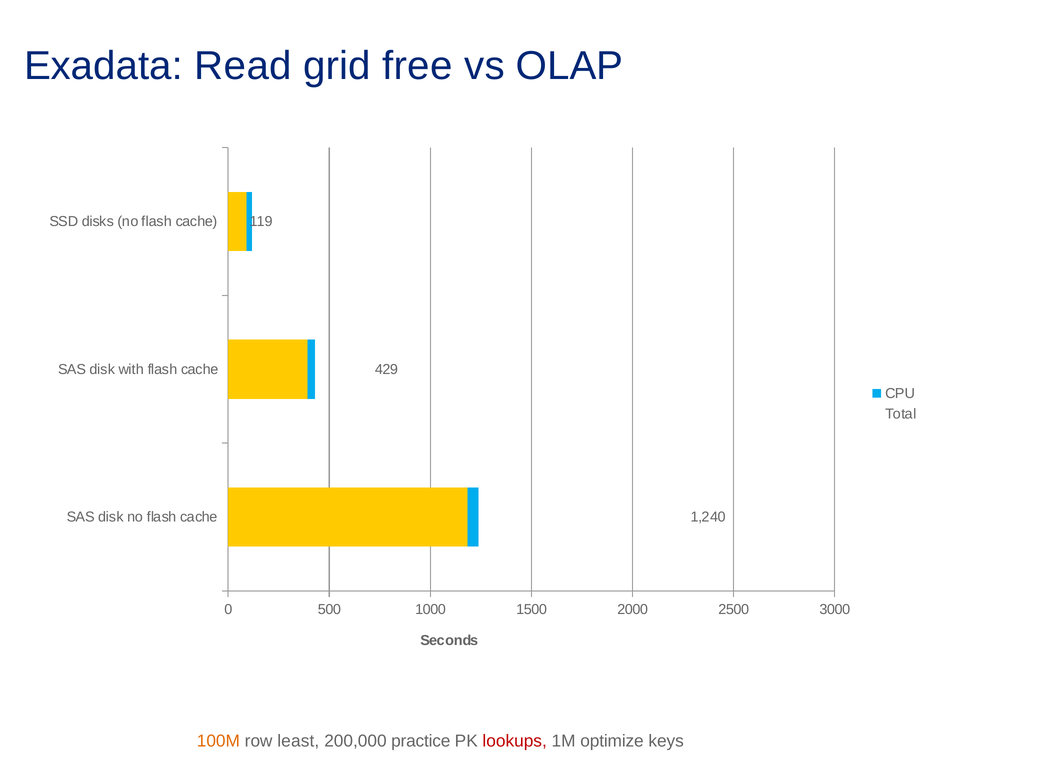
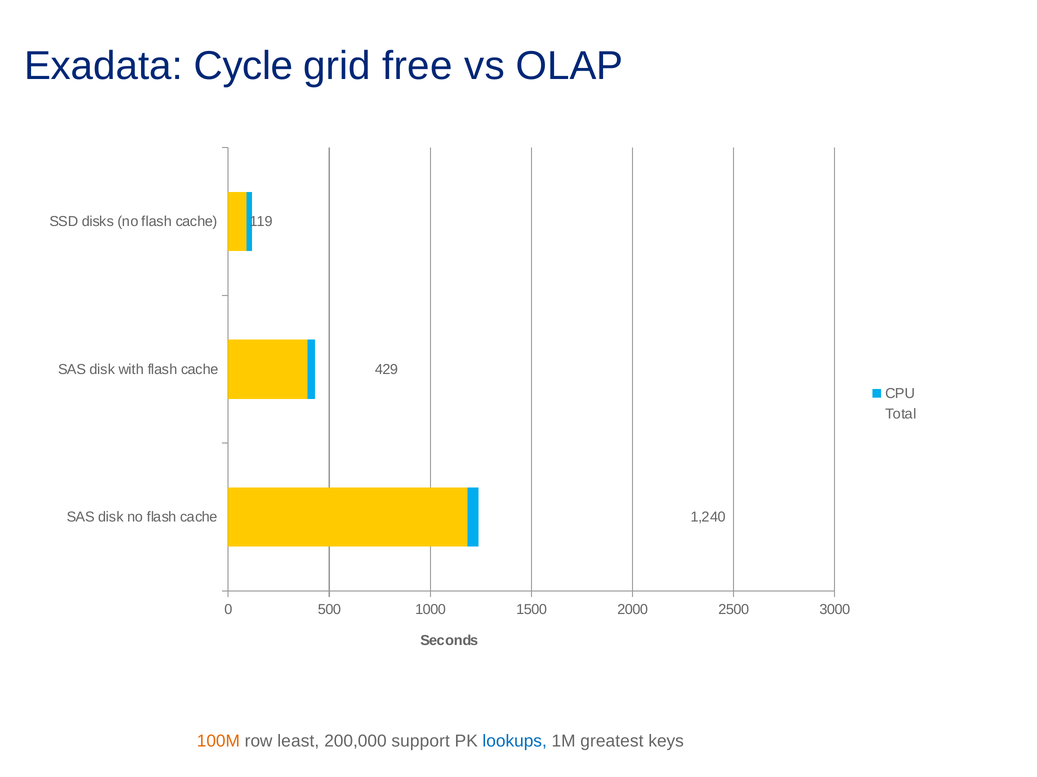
Read: Read -> Cycle
practice: practice -> support
lookups colour: red -> blue
optimize: optimize -> greatest
